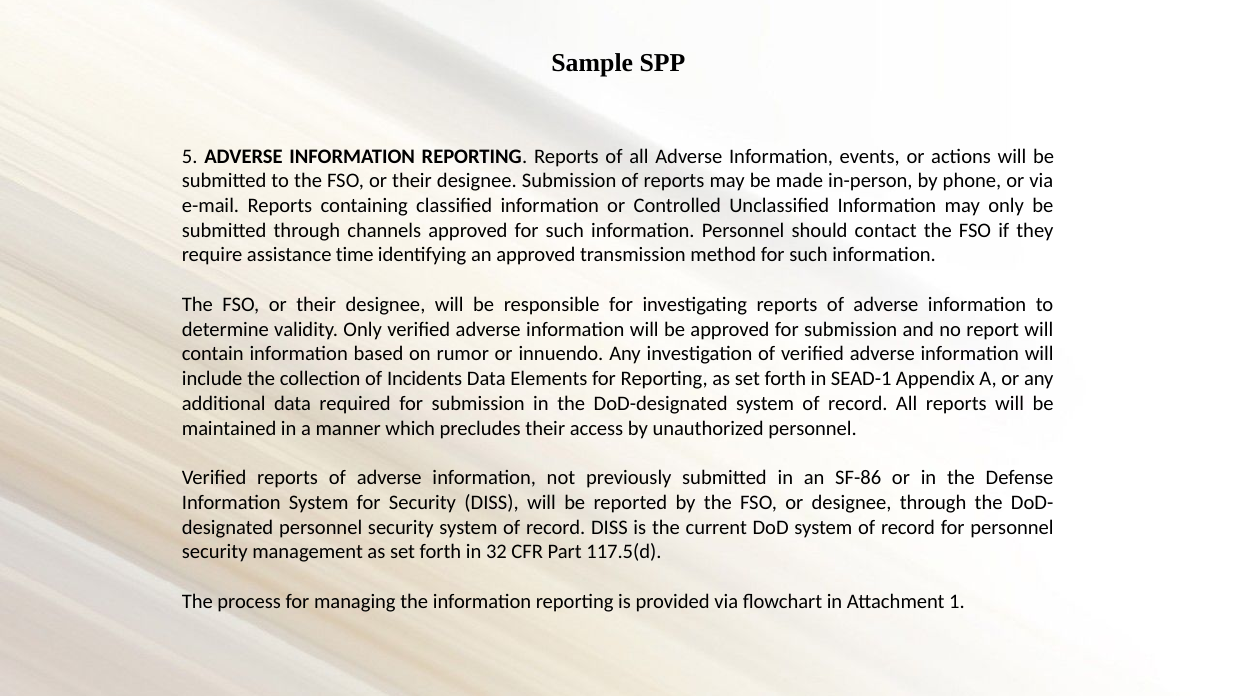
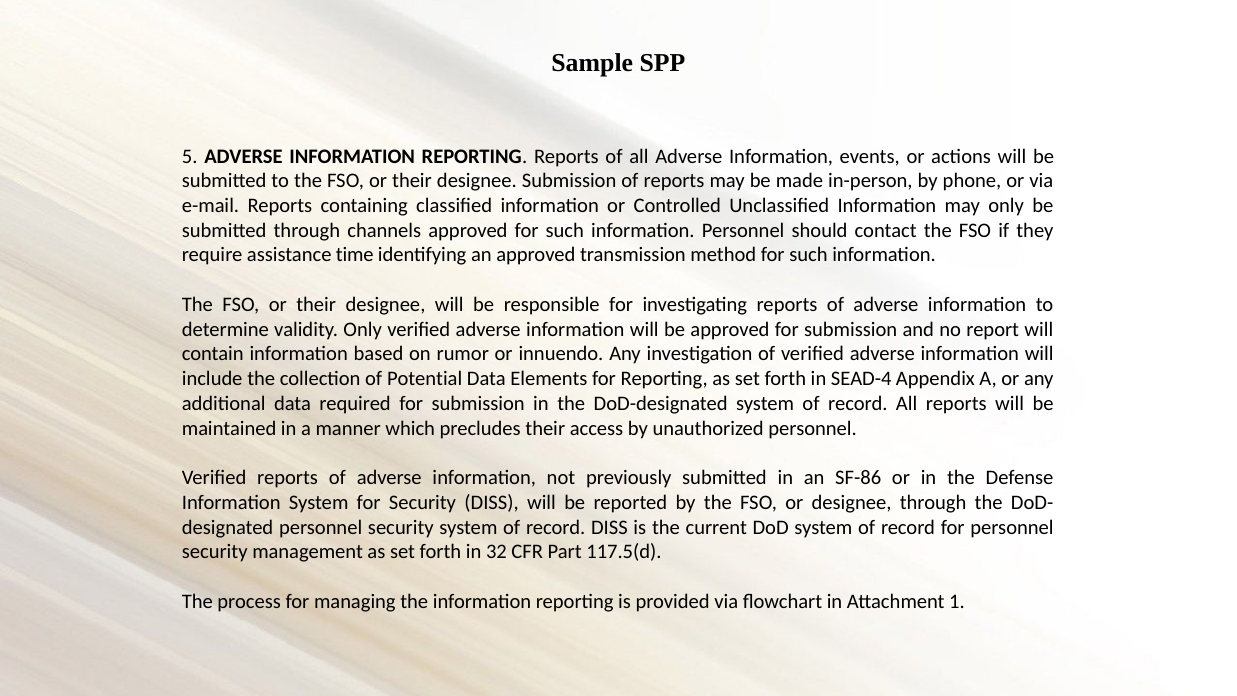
Incidents: Incidents -> Potential
SEAD-1: SEAD-1 -> SEAD-4
